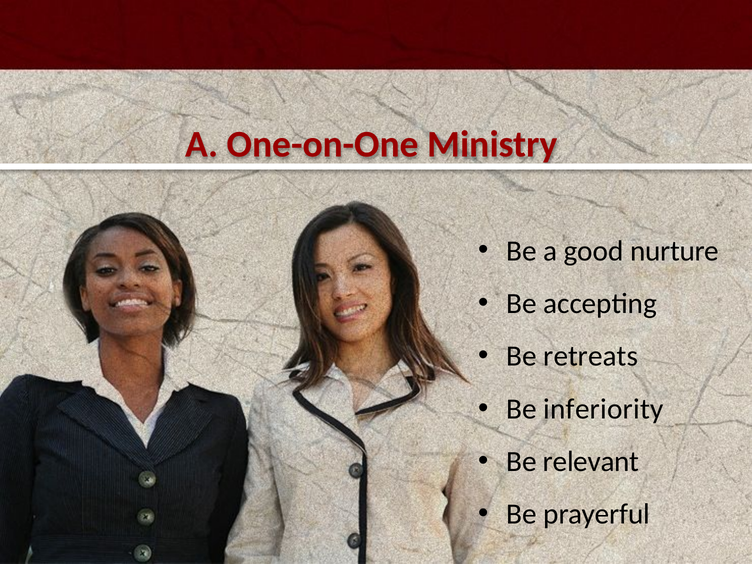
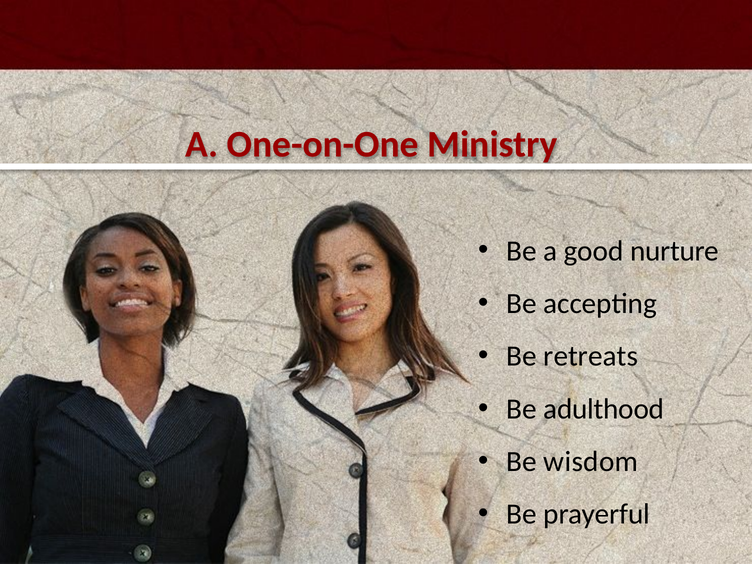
inferiority: inferiority -> adulthood
relevant: relevant -> wisdom
